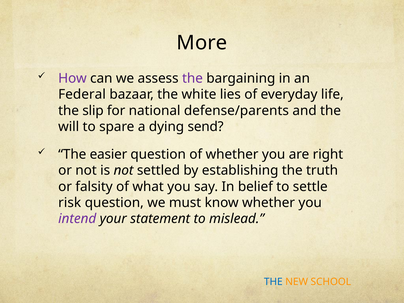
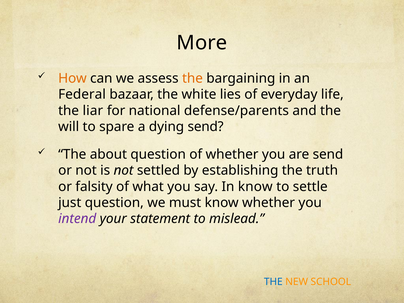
How colour: purple -> orange
the at (192, 78) colour: purple -> orange
slip: slip -> liar
easier: easier -> about
are right: right -> send
In belief: belief -> know
risk: risk -> just
